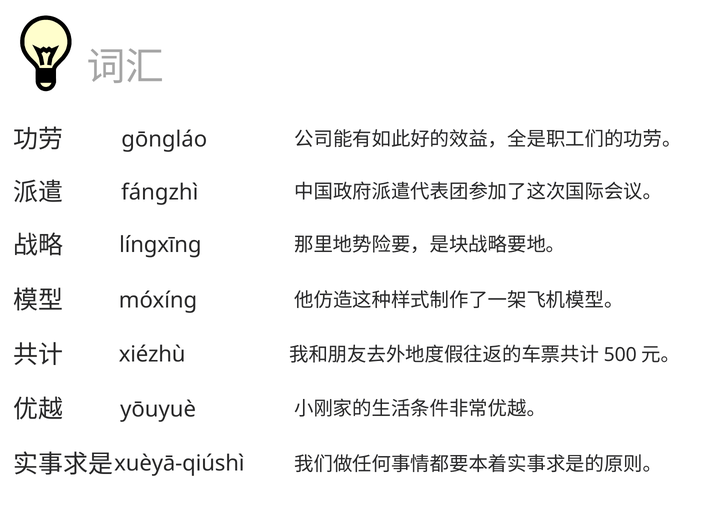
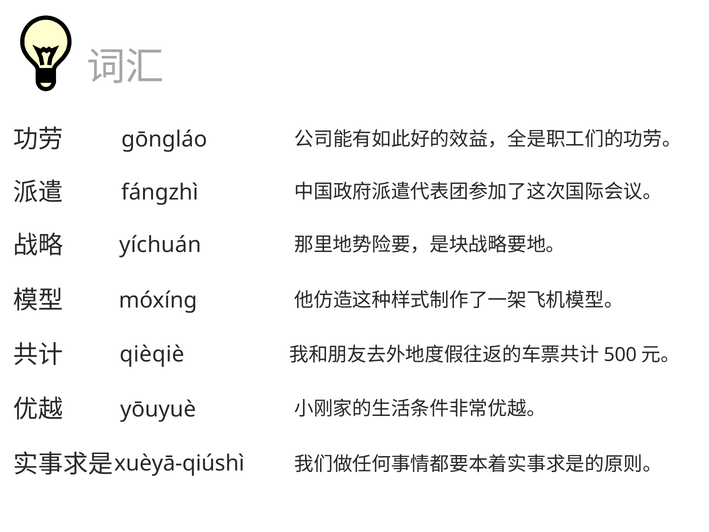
língxīng: língxīng -> yíchuán
xiézhù: xiézhù -> qièqiè
